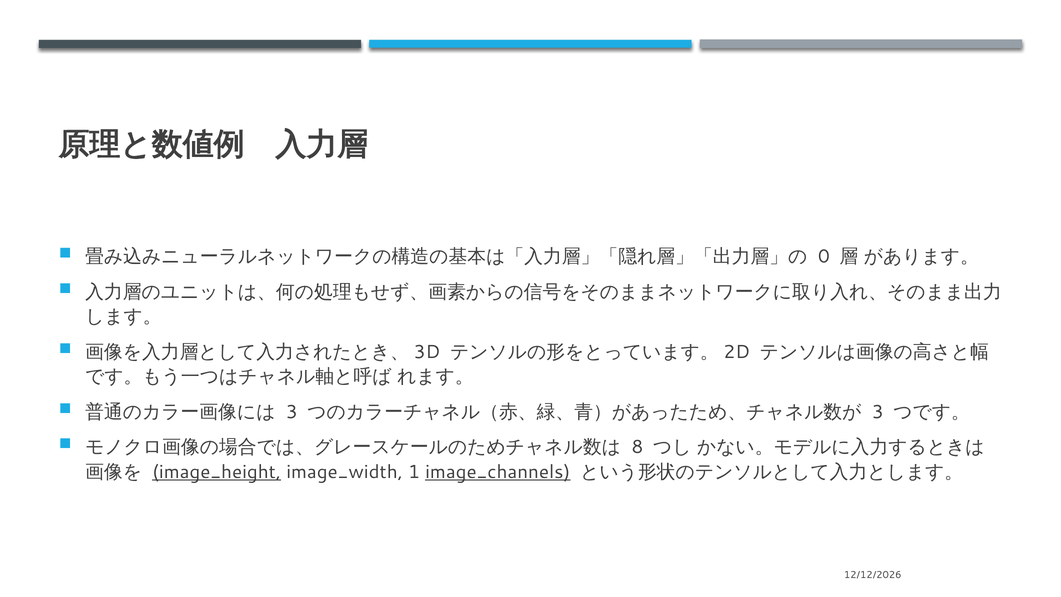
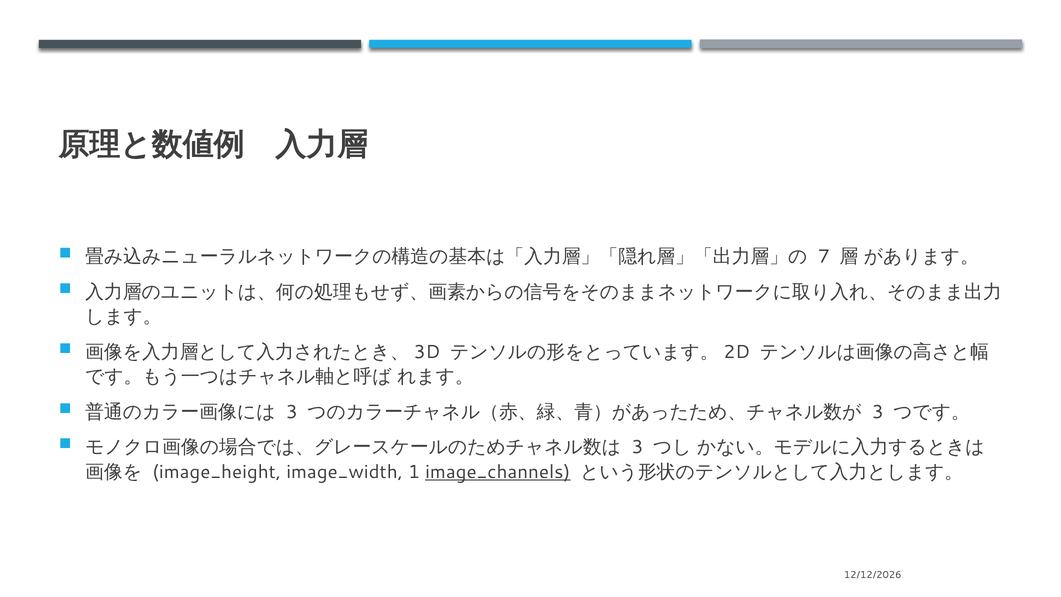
0: 0 -> 7
8 at (637, 447): 8 -> 3
image_height underline: present -> none
